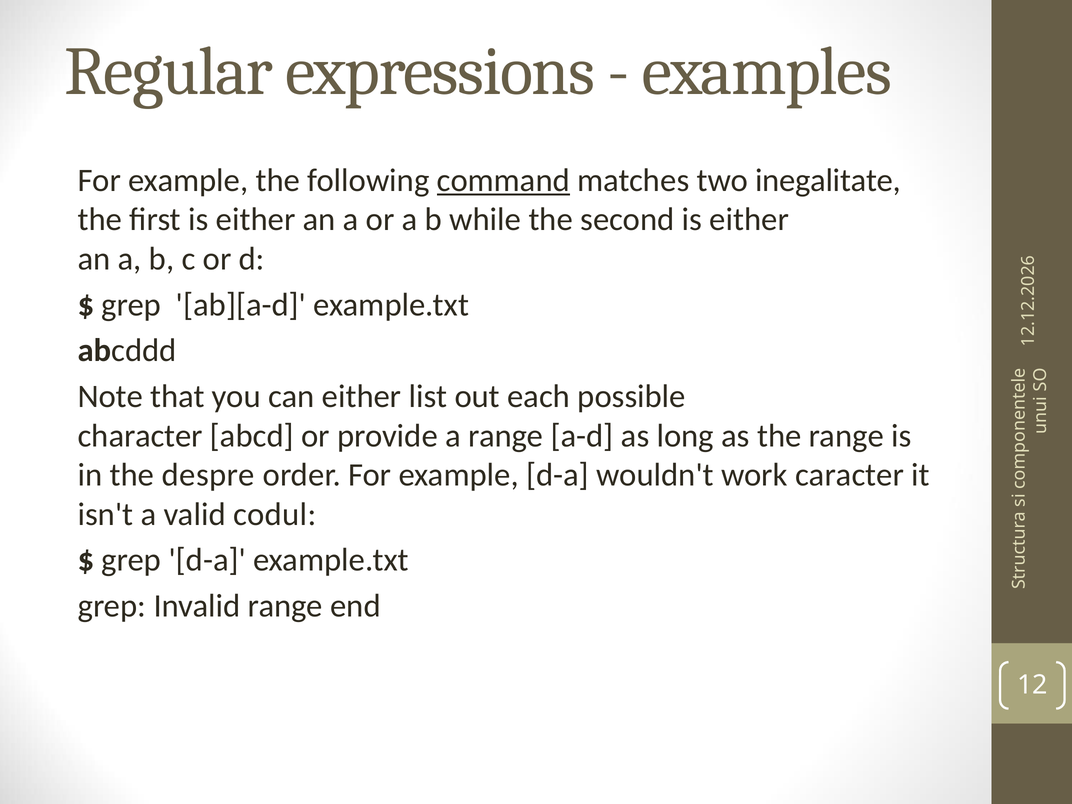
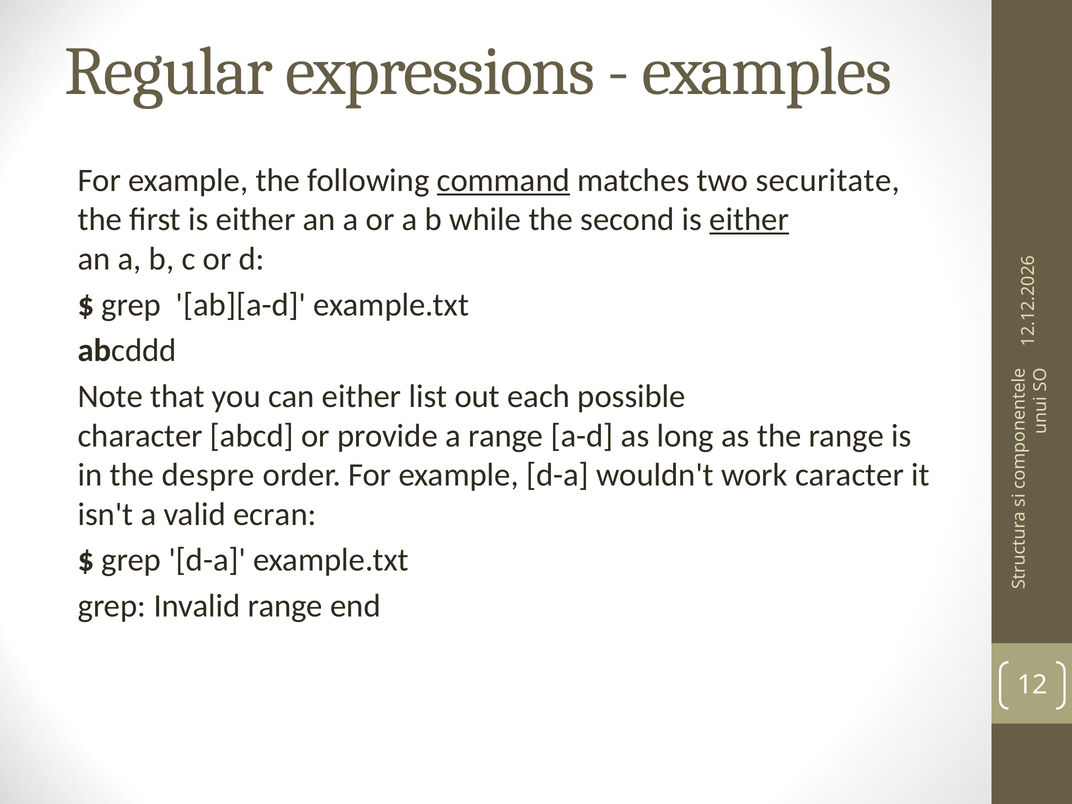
inegalitate: inegalitate -> securitate
either at (749, 220) underline: none -> present
codul: codul -> ecran
